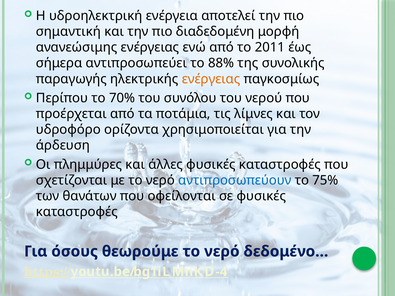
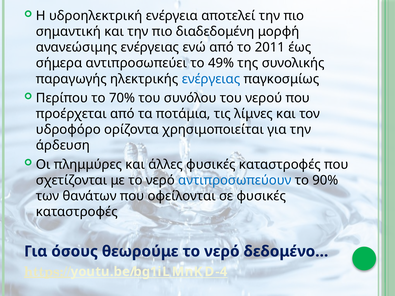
88%: 88% -> 49%
ενέργειας at (211, 79) colour: orange -> blue
75%: 75% -> 90%
